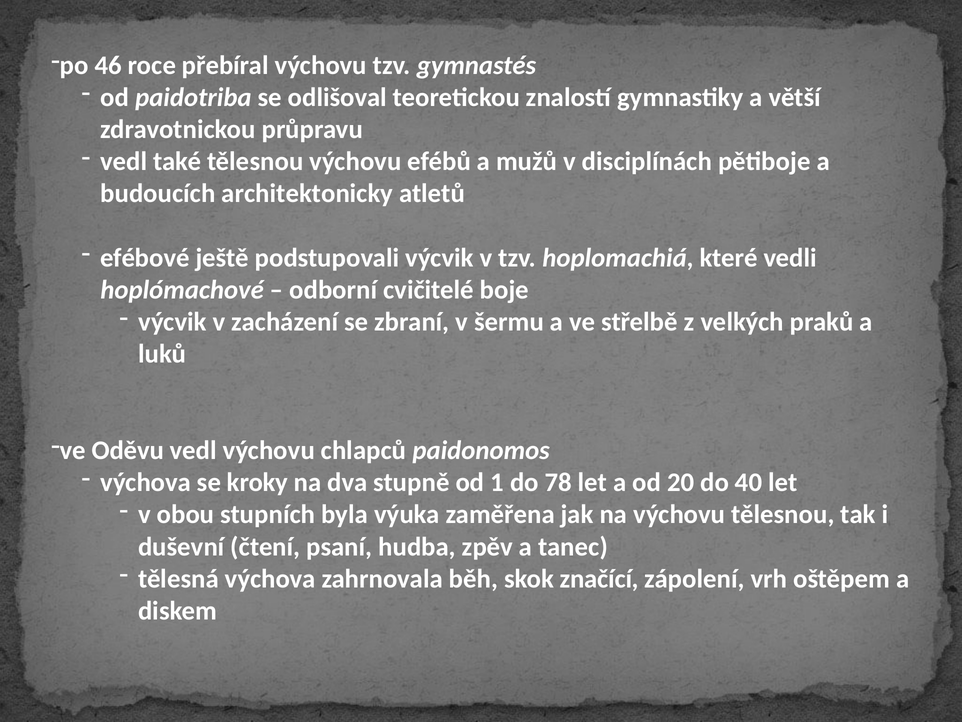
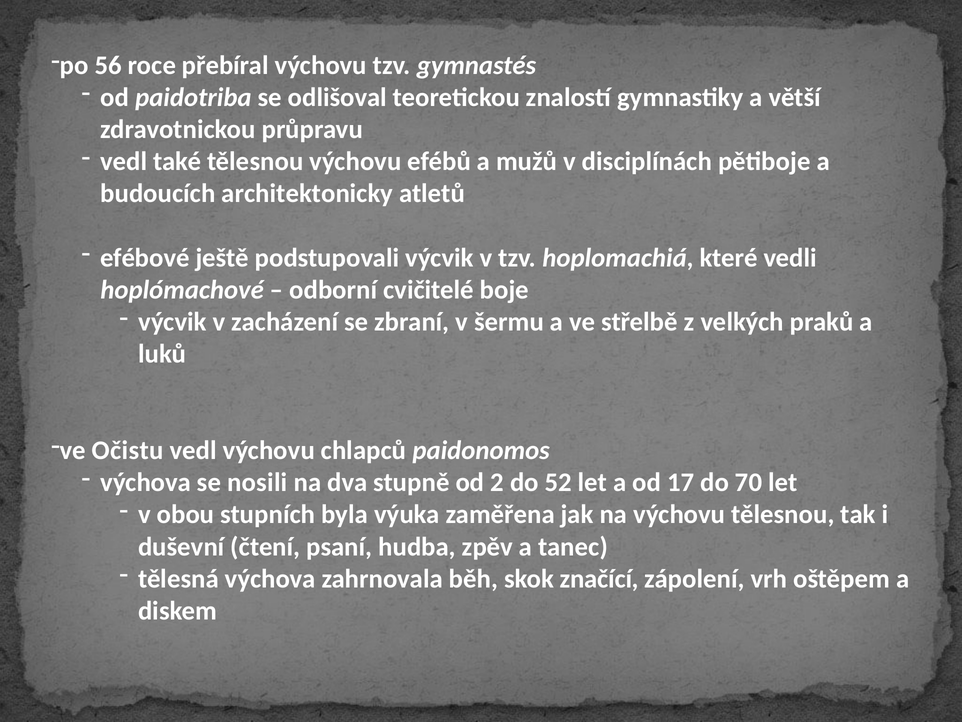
46: 46 -> 56
Oděvu: Oděvu -> Očistu
kroky: kroky -> nosili
1: 1 -> 2
78: 78 -> 52
20: 20 -> 17
40: 40 -> 70
